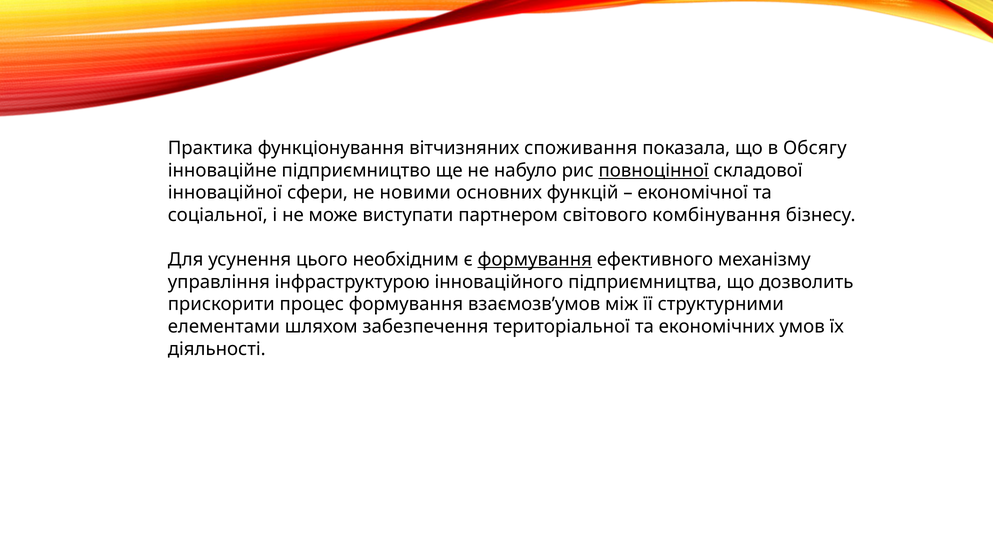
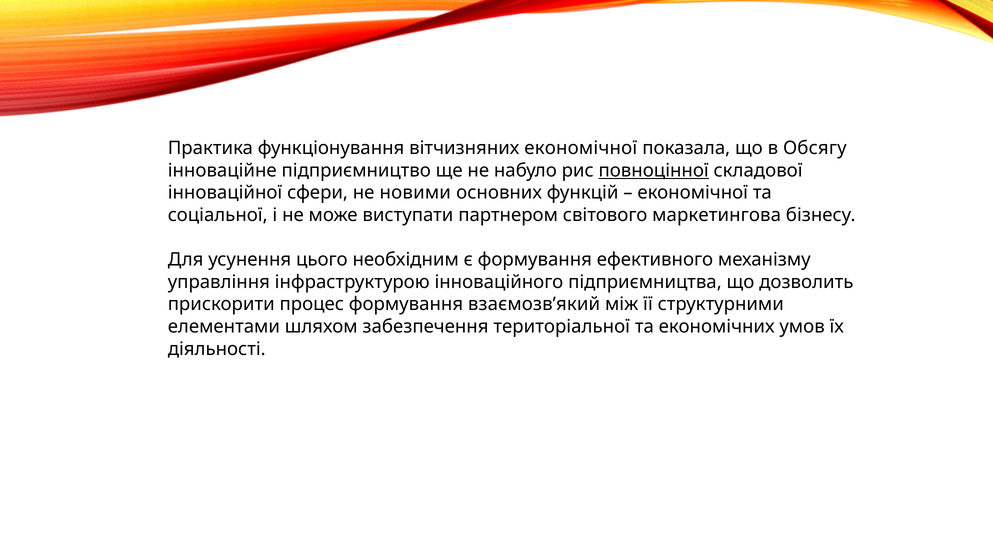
вітчизняних споживання: споживання -> економічної
комбінування: комбінування -> маркетингова
формування at (535, 260) underline: present -> none
взаємозв’умов: взаємозв’умов -> взаємозв’який
